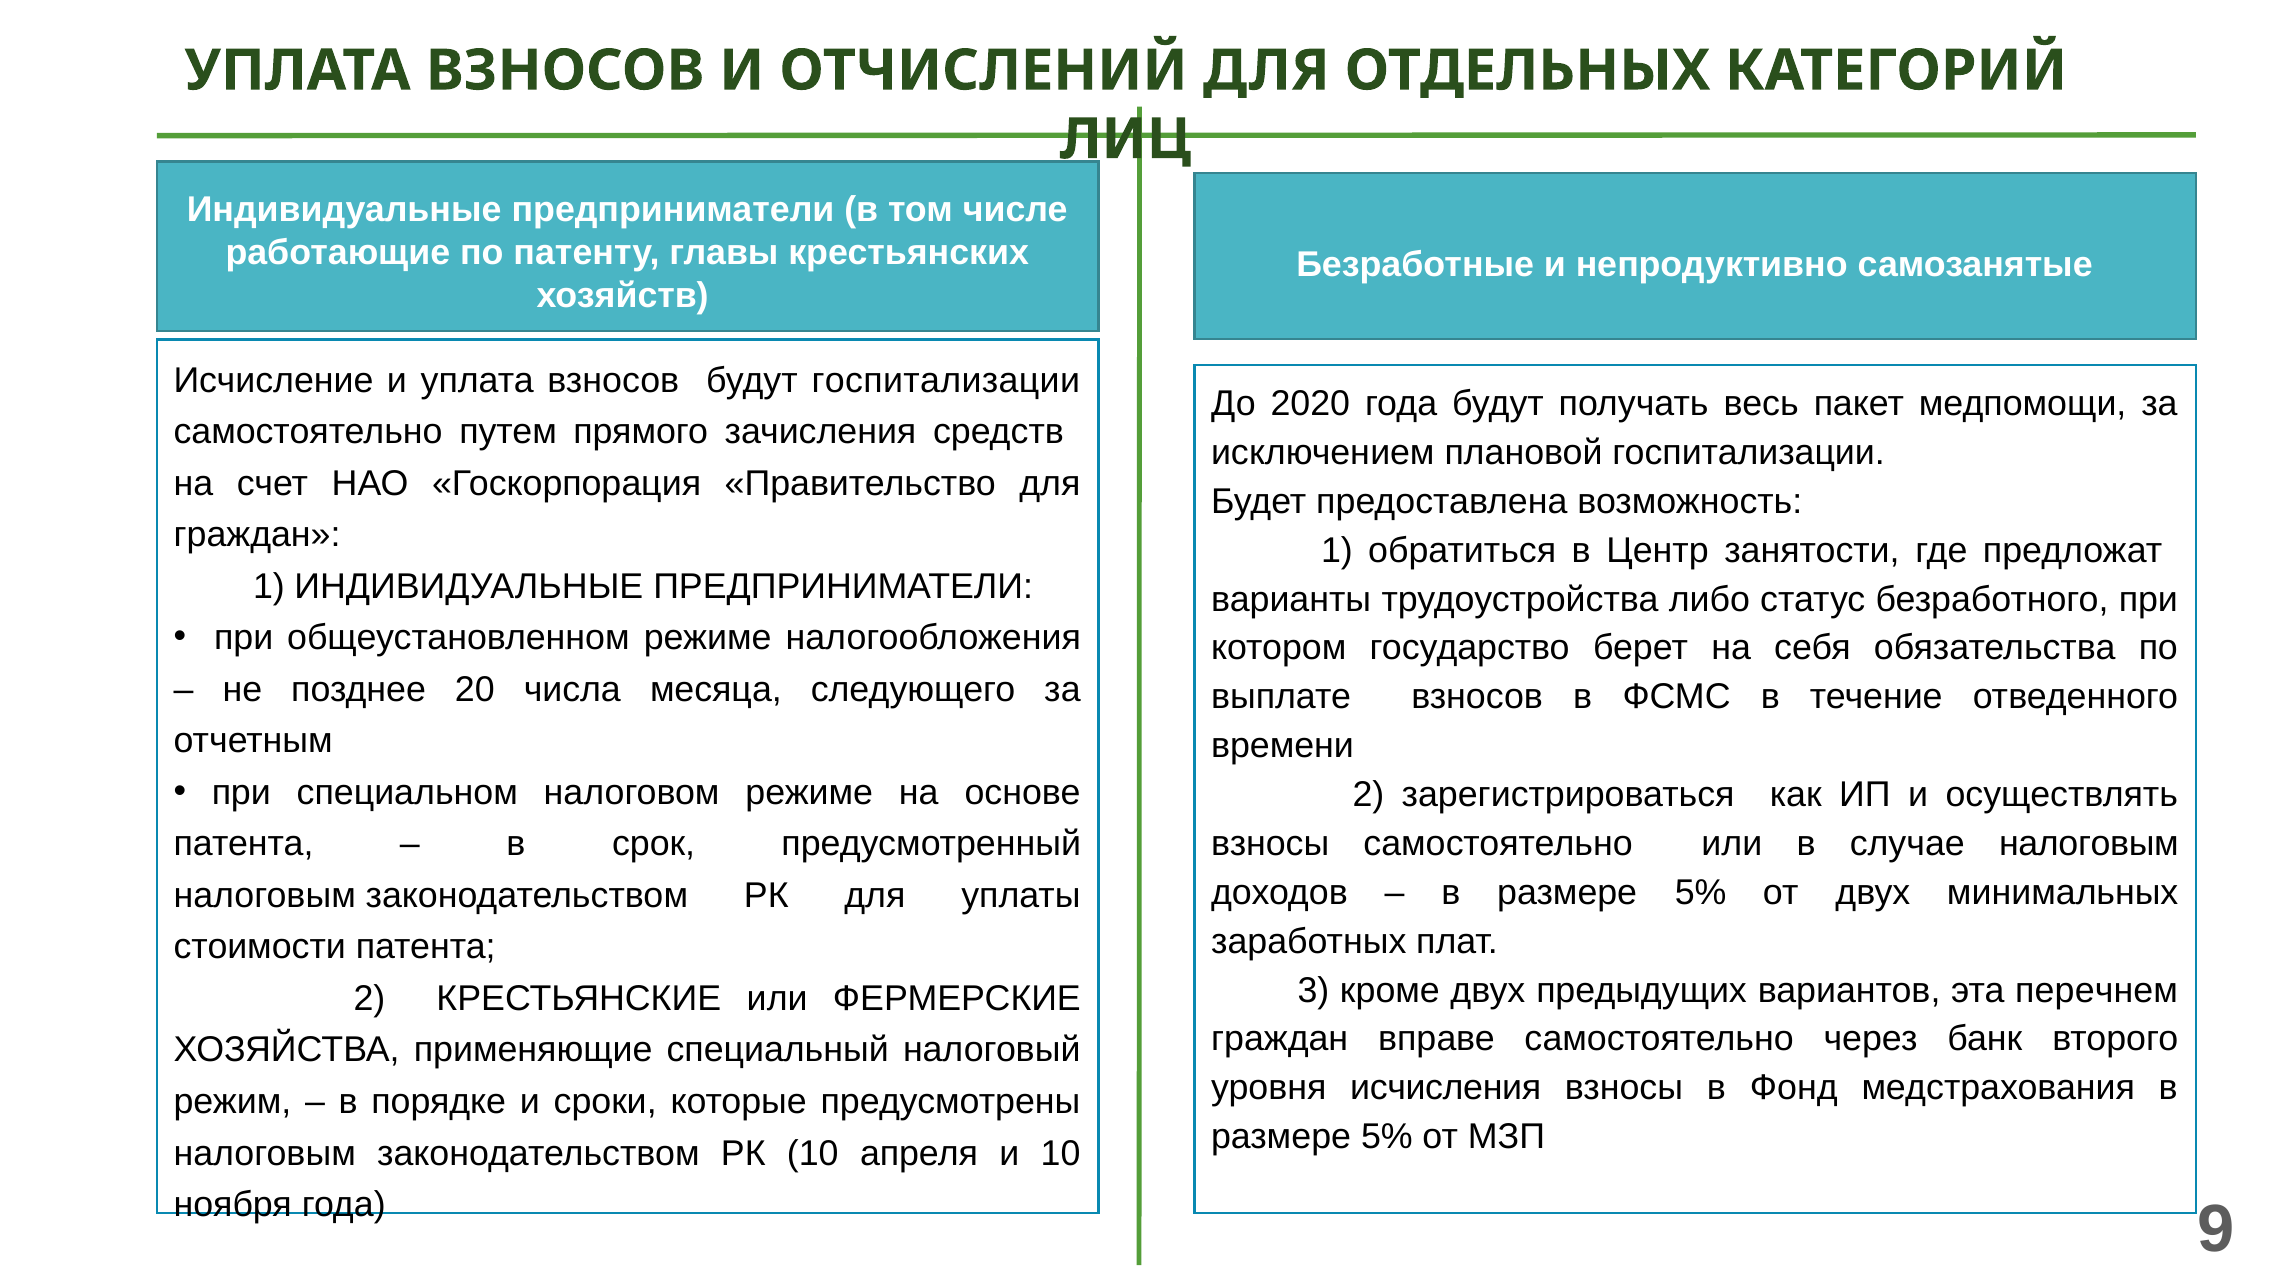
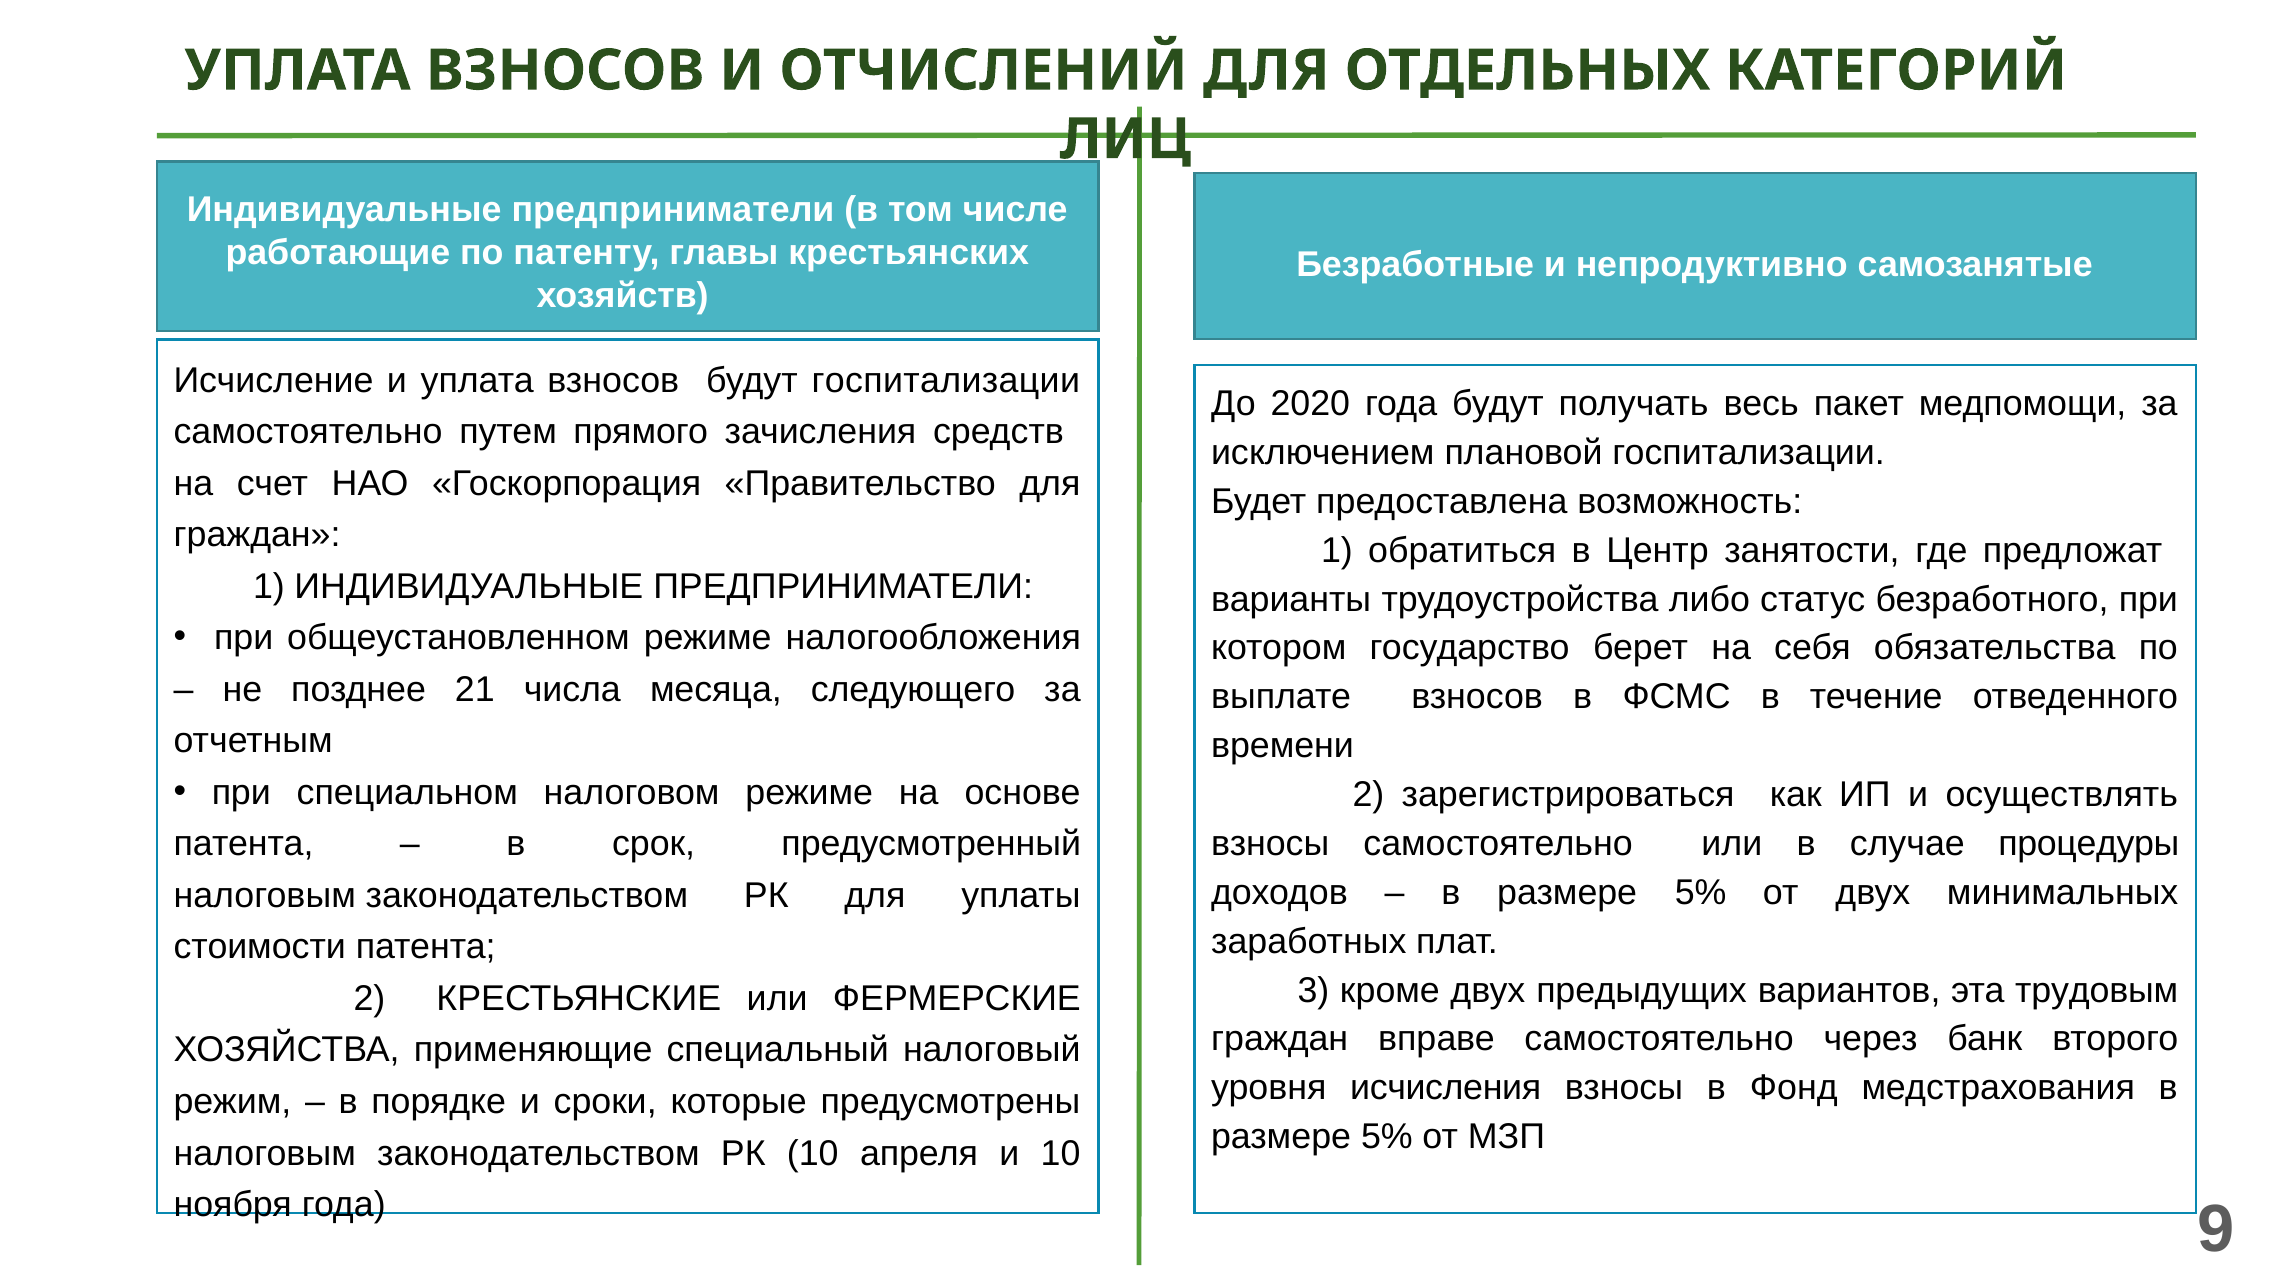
20: 20 -> 21
случае налоговым: налоговым -> процедуры
перечнем: перечнем -> трудовым
